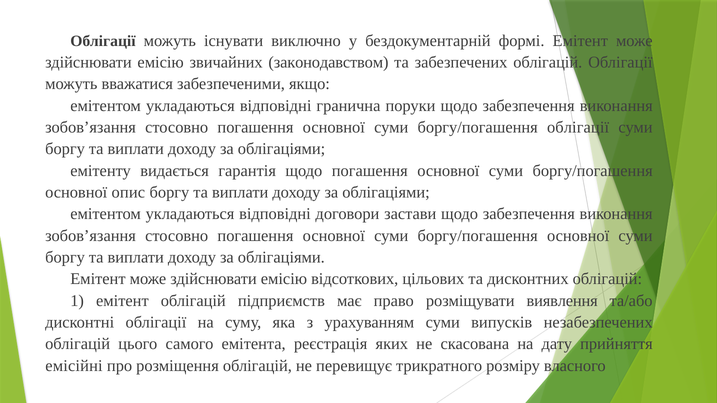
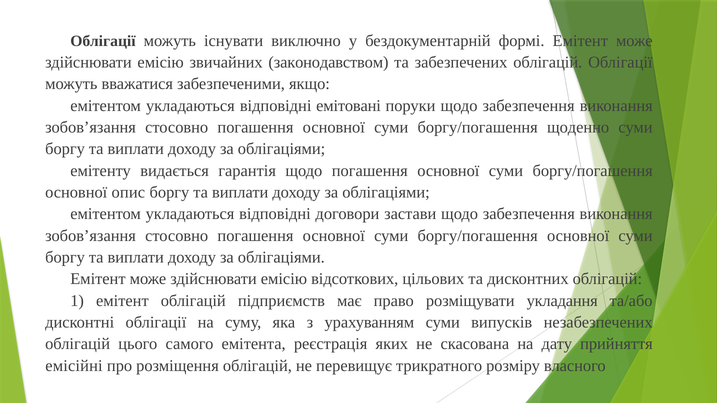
гранична: гранична -> емітовані
боргу/погашення облігації: облігації -> щоденно
виявлення: виявлення -> укладання
